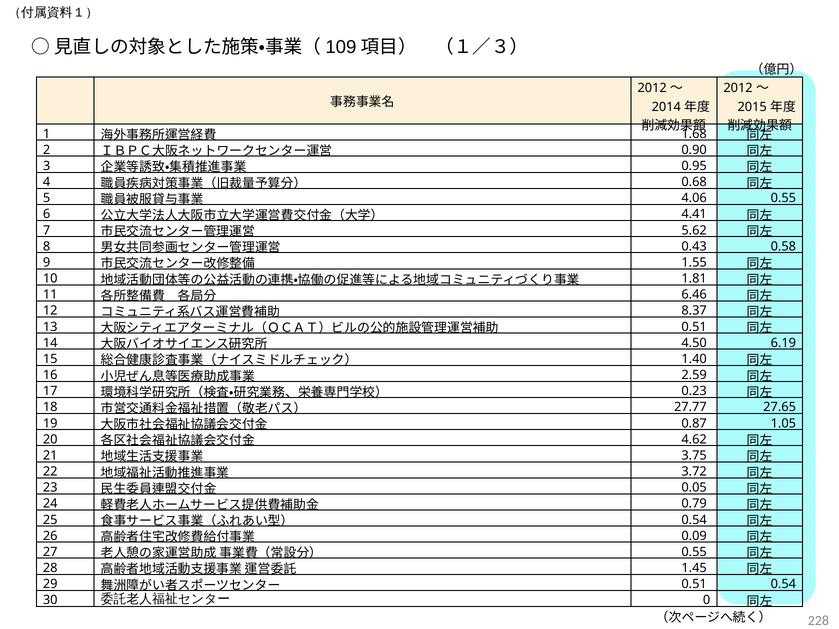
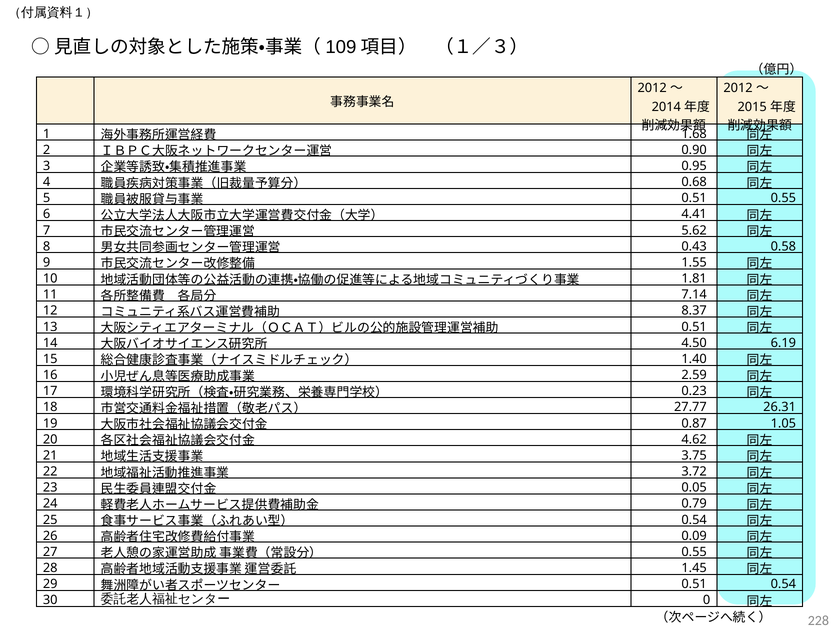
4.06 at (694, 198): 4.06 -> 0.51
6.46: 6.46 -> 7.14
27.65: 27.65 -> 26.31
